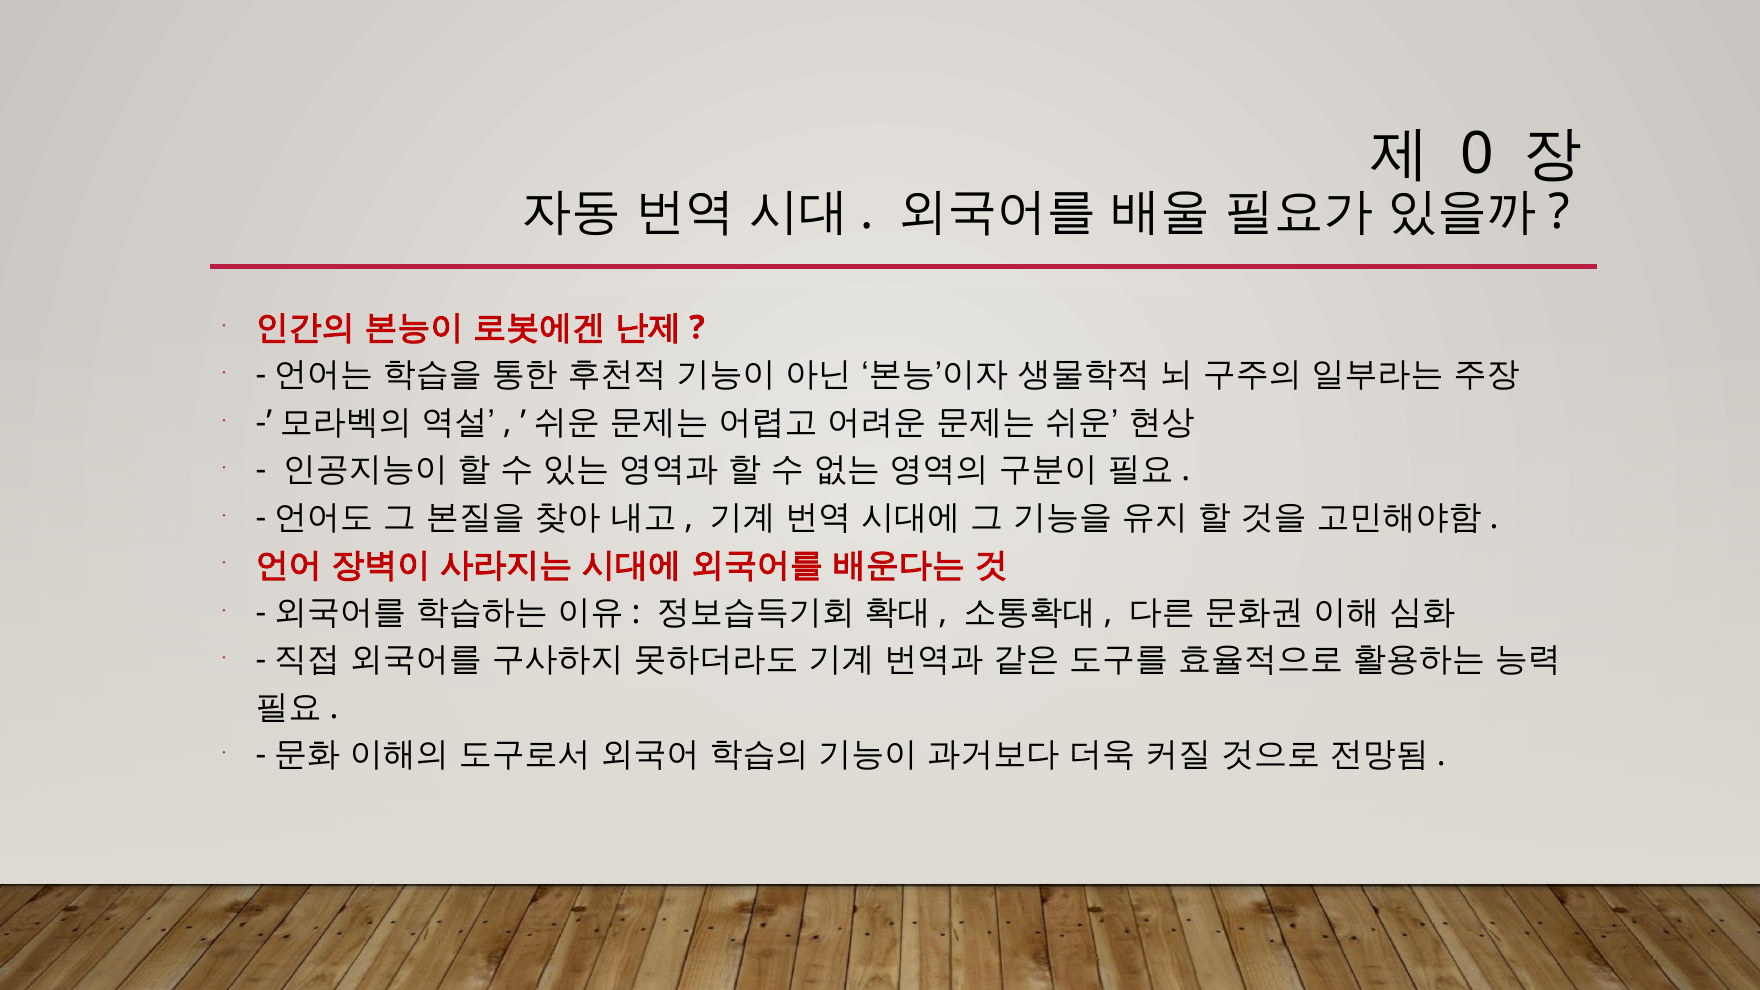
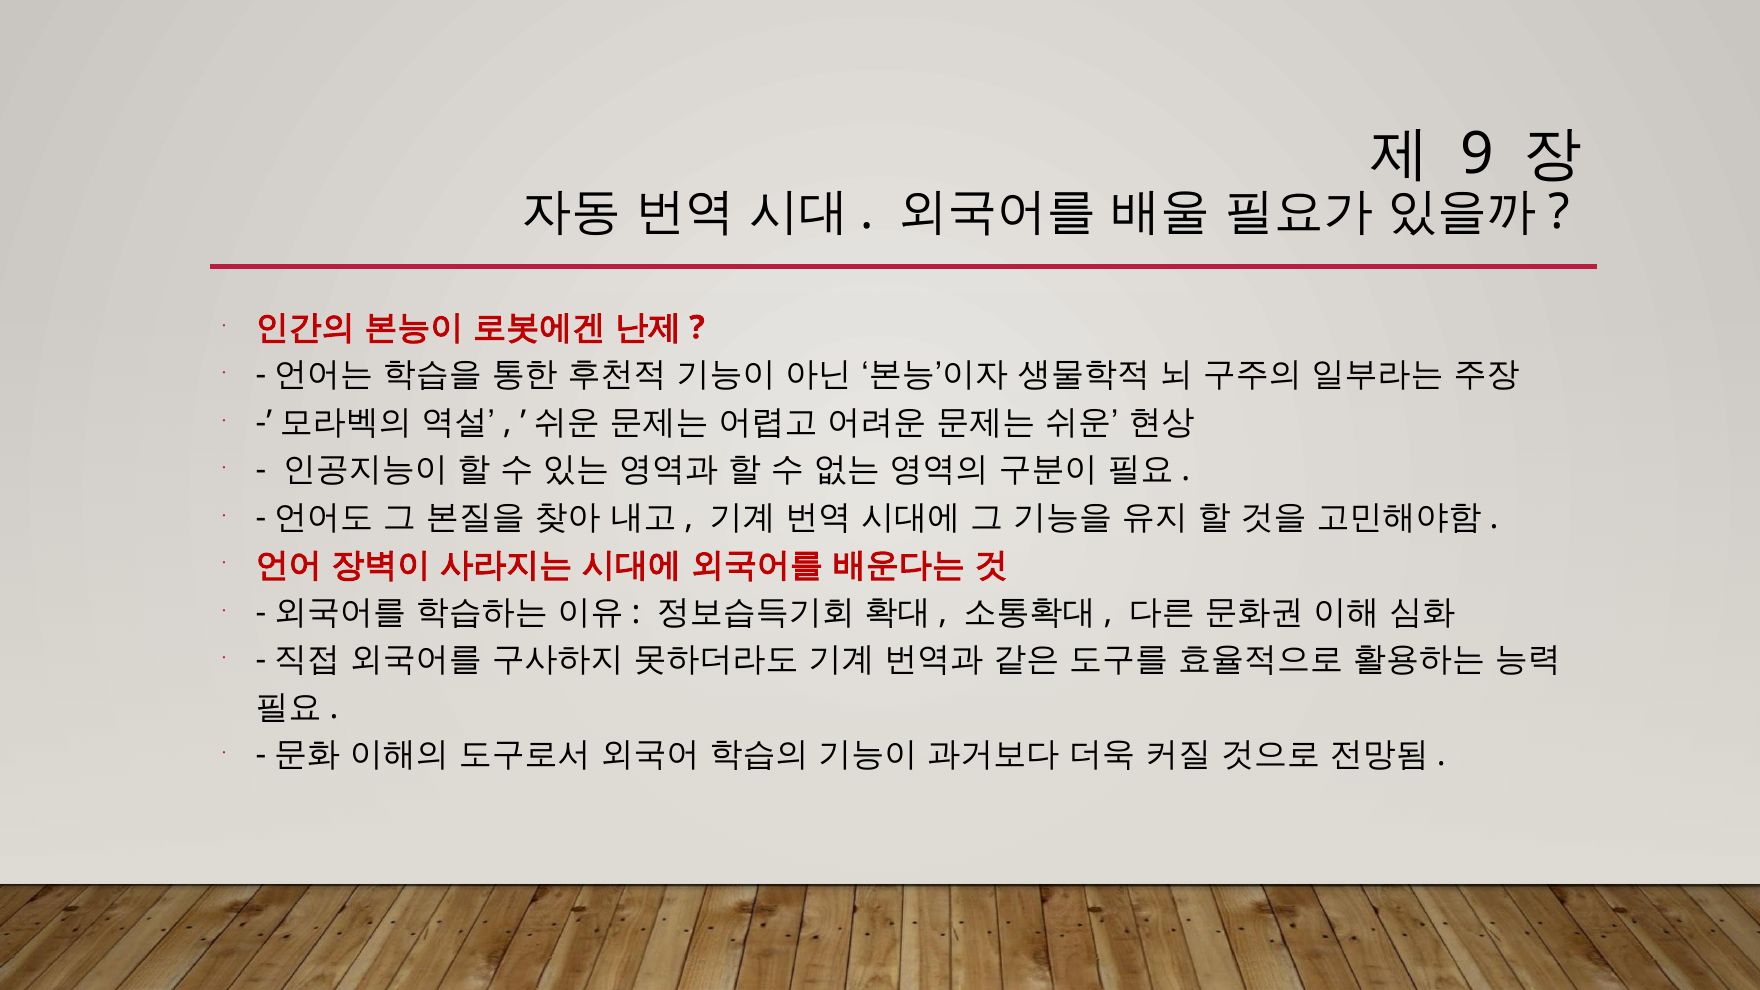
0: 0 -> 9
